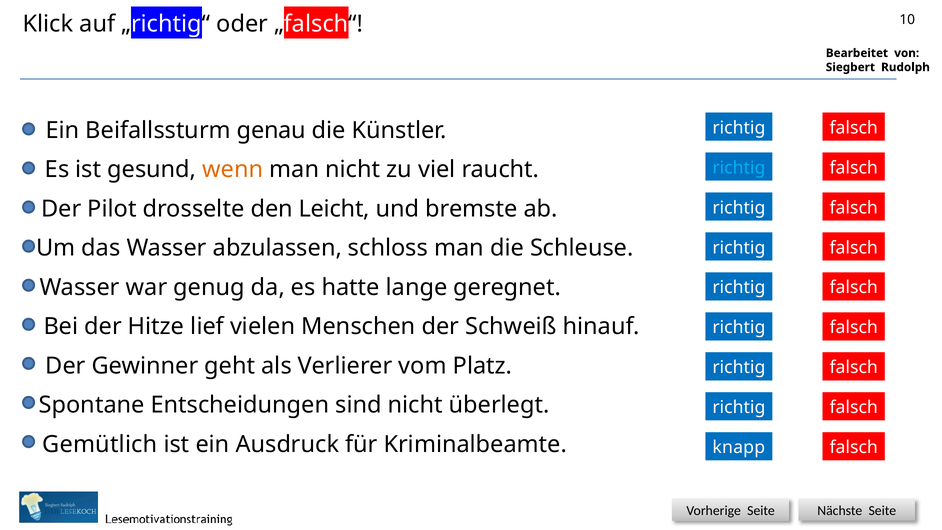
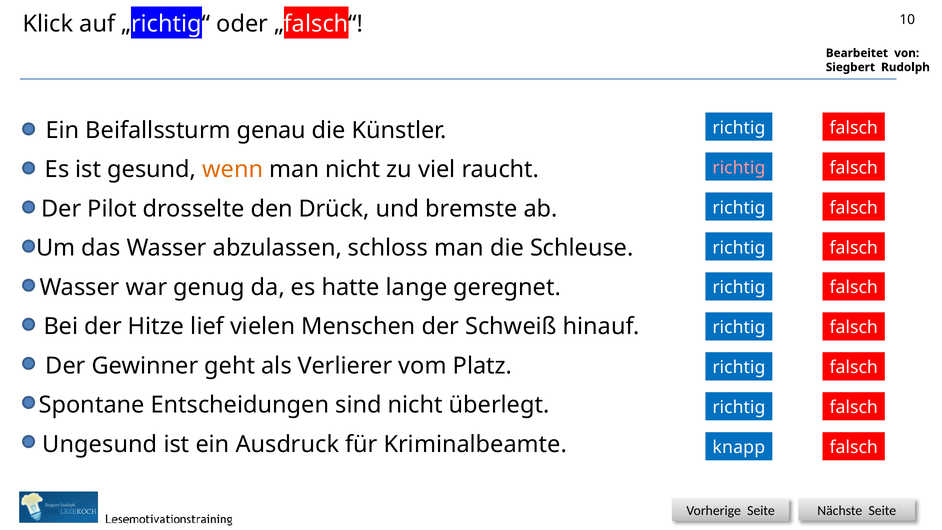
richtig at (739, 168) colour: light blue -> pink
Leicht: Leicht -> Drück
Gemütlich: Gemütlich -> Ungesund
